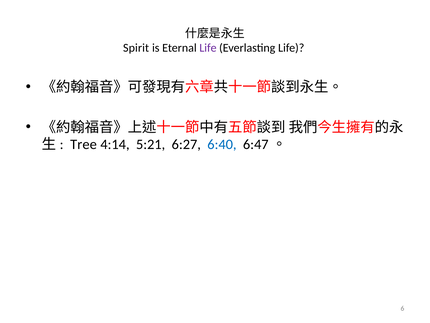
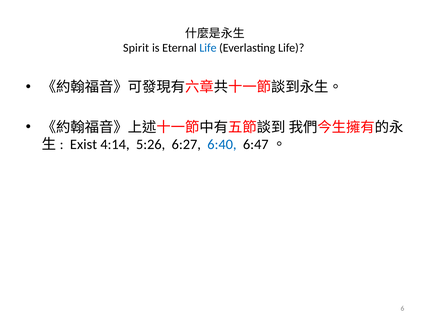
Life at (208, 48) colour: purple -> blue
Tree: Tree -> Exist
5:21: 5:21 -> 5:26
